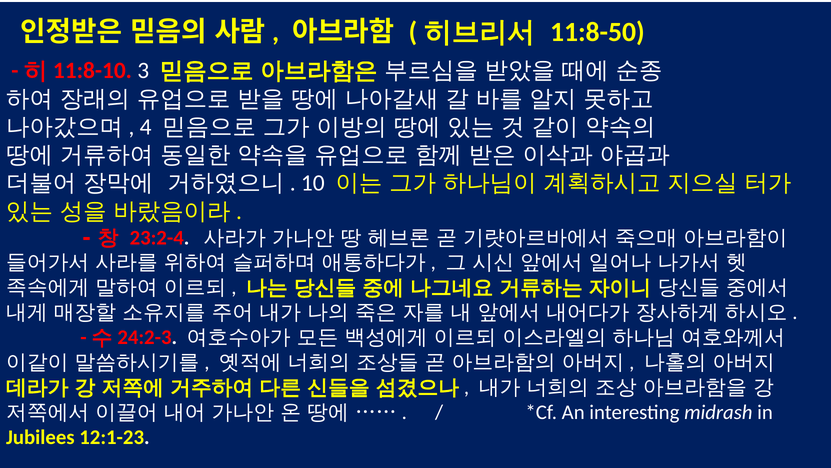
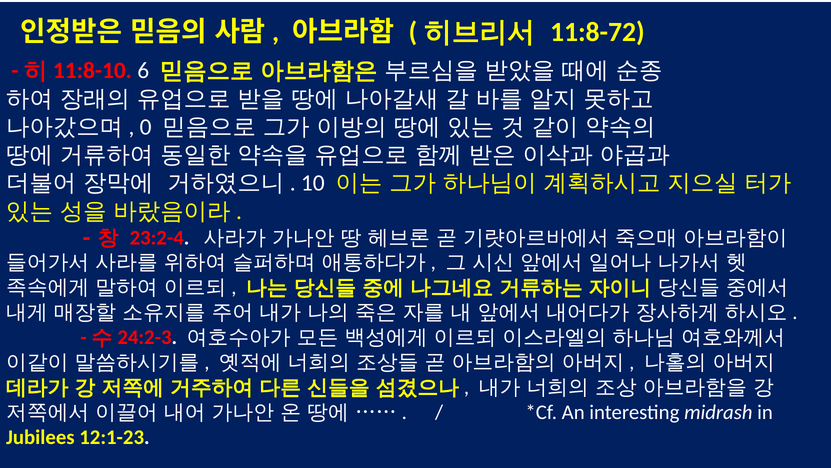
11:8-50: 11:8-50 -> 11:8-72
3: 3 -> 6
4: 4 -> 0
